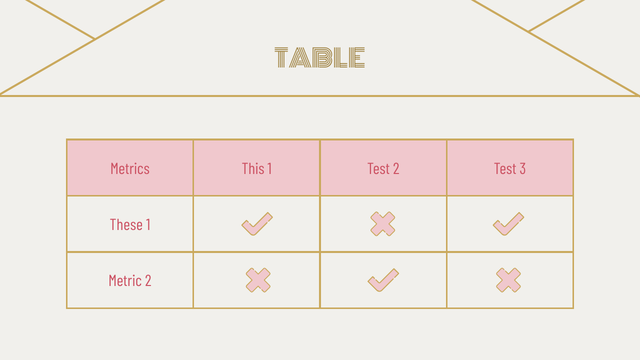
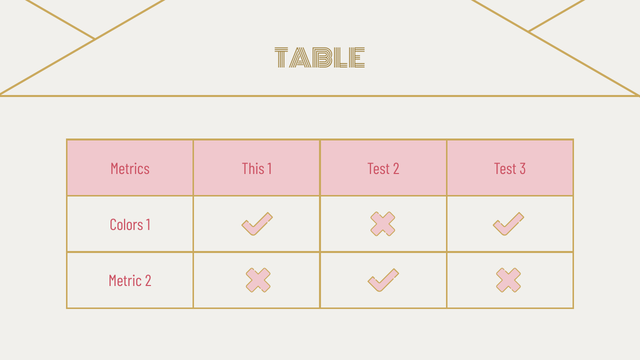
These: These -> Colors
